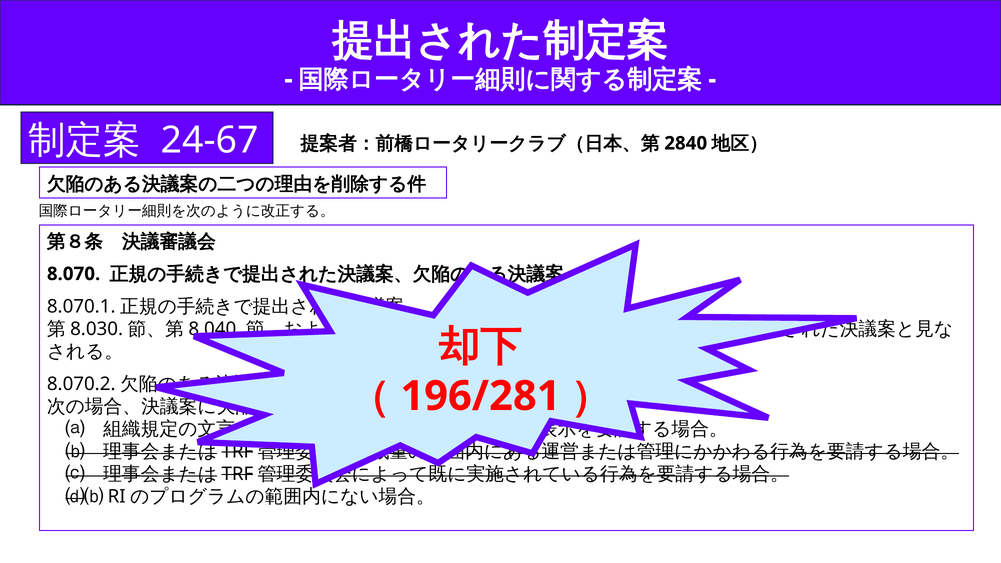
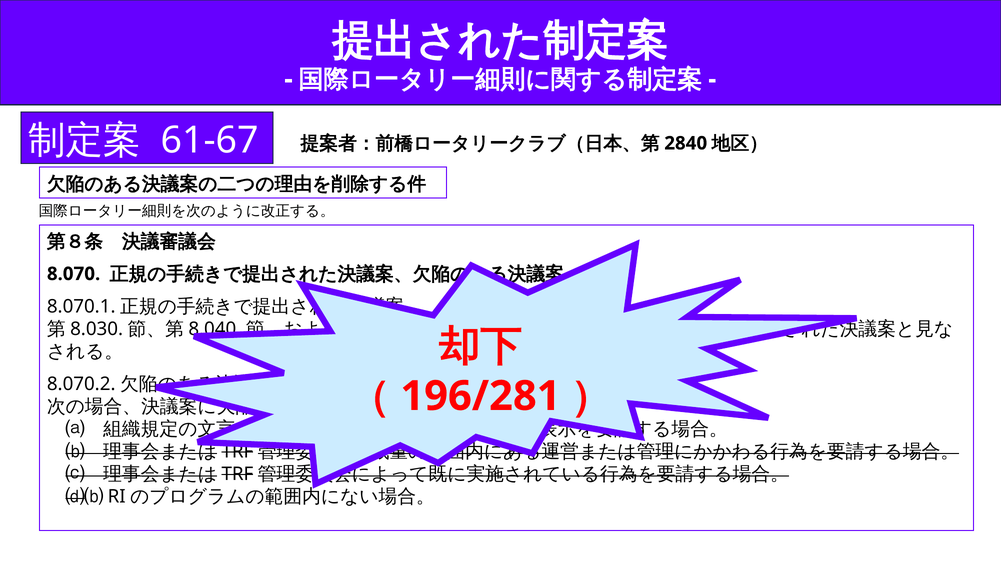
24-67: 24-67 -> 61-67
